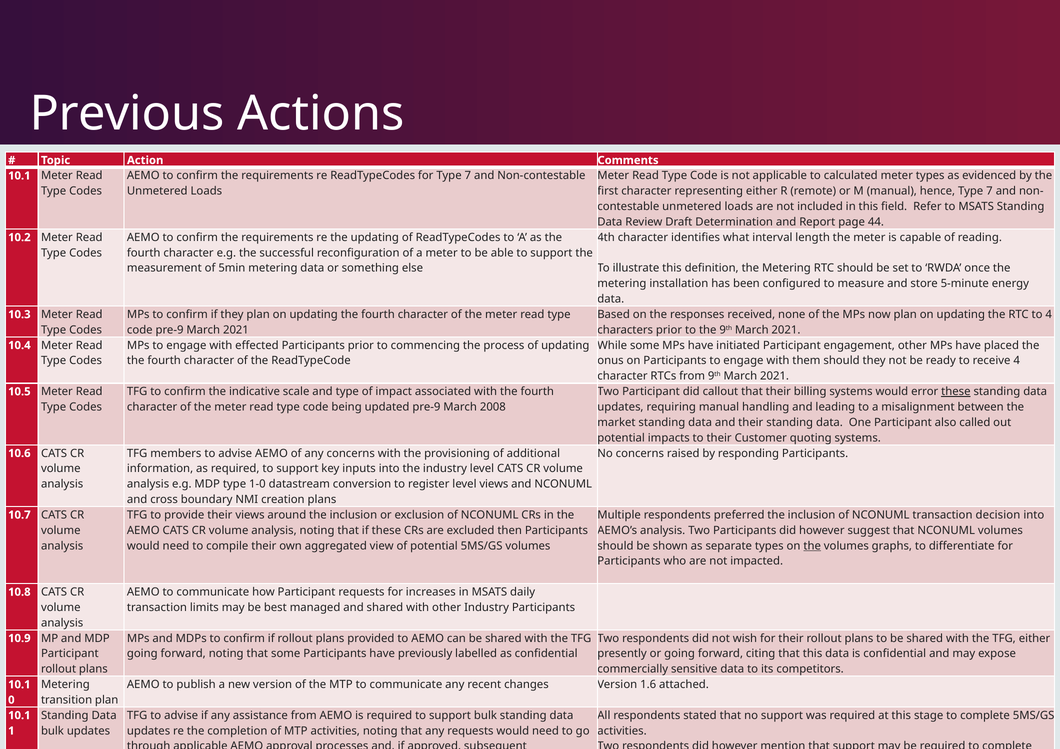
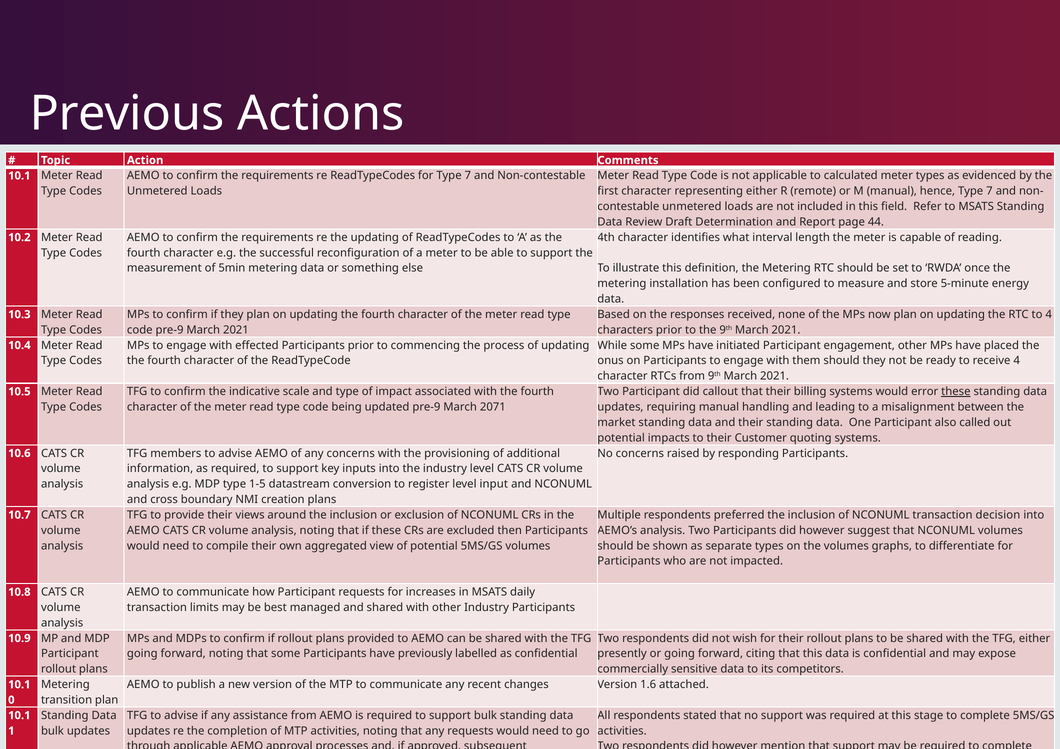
2008: 2008 -> 2071
1-0: 1-0 -> 1-5
level views: views -> input
the at (812, 546) underline: present -> none
